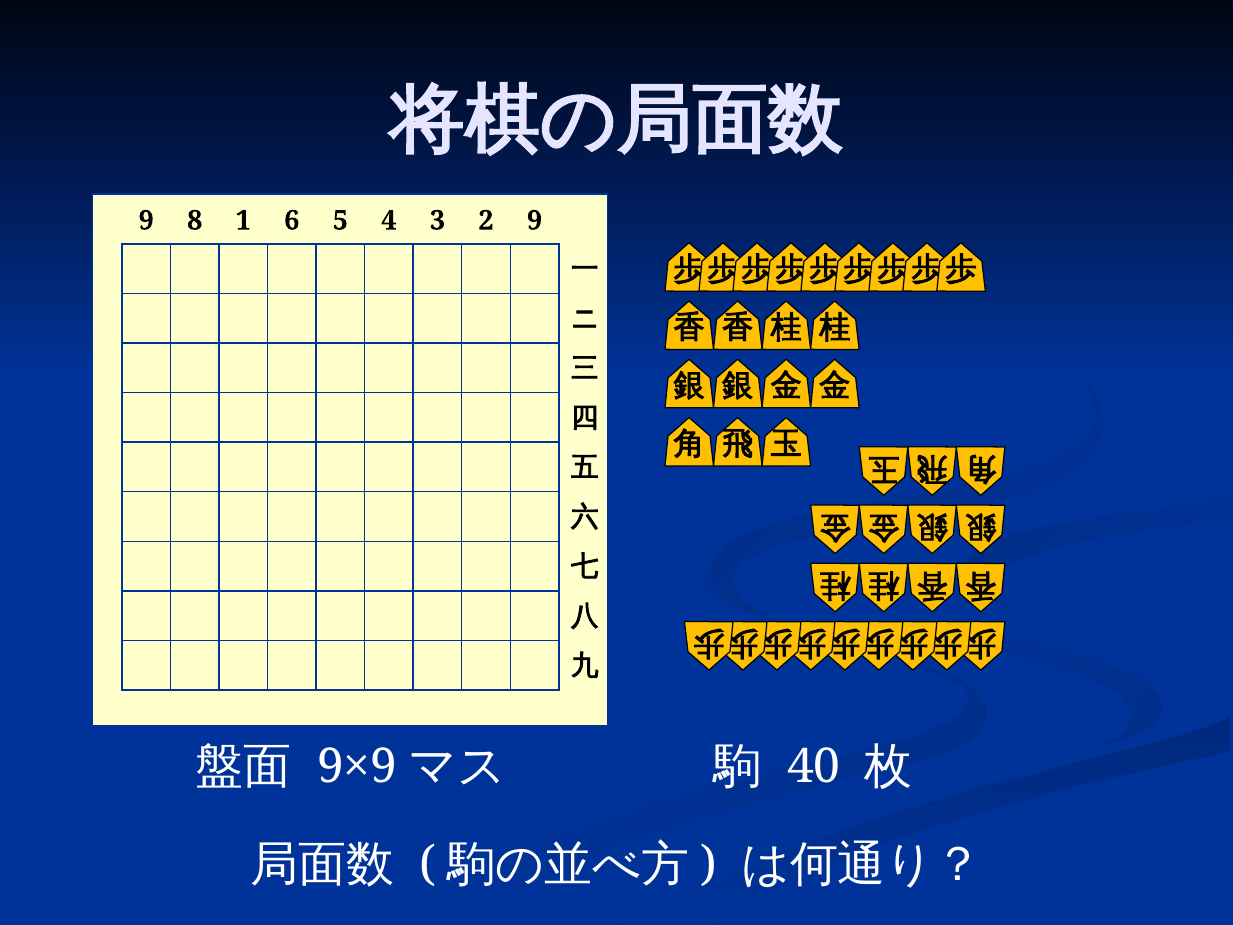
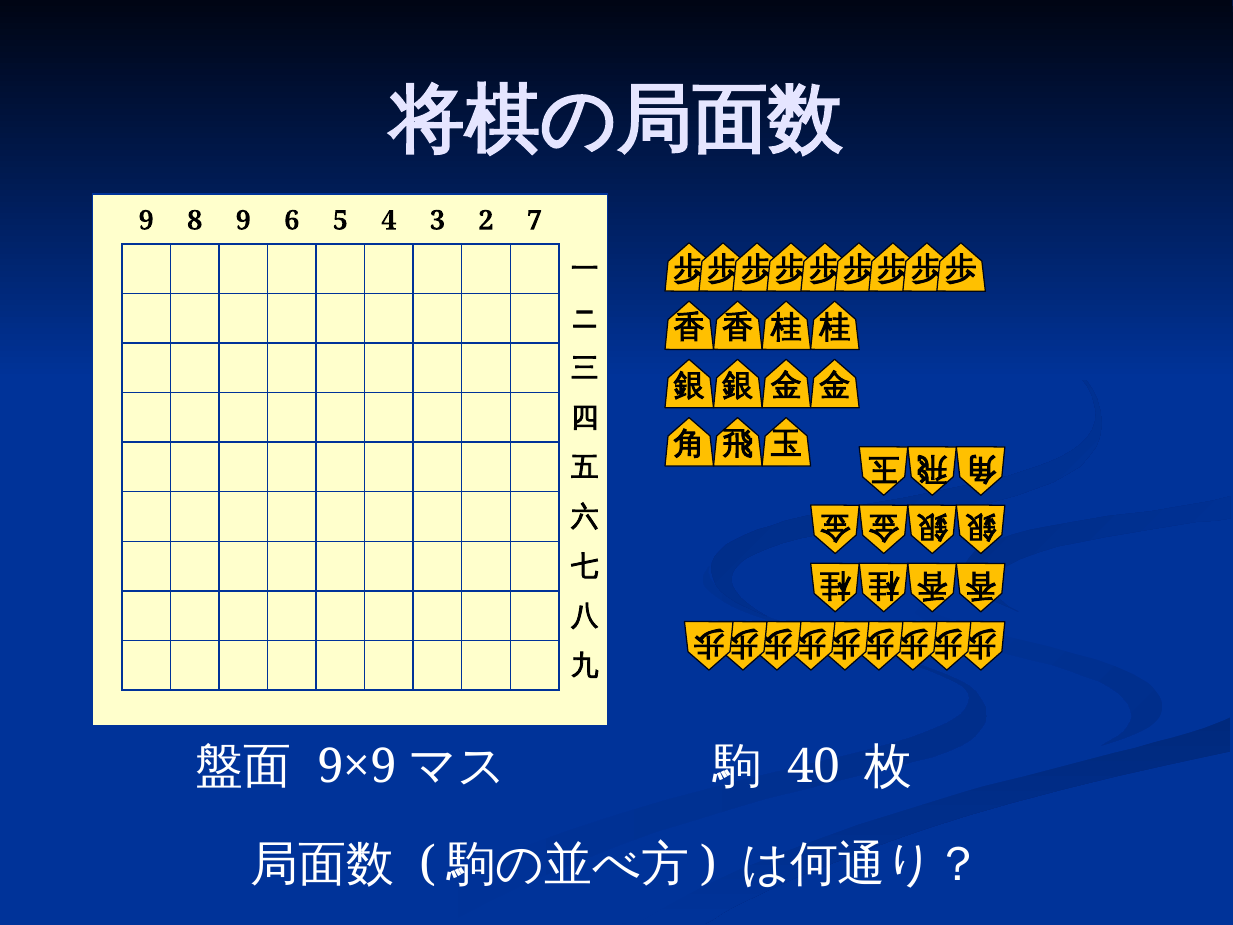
8 1: 1 -> 9
2 9: 9 -> 7
